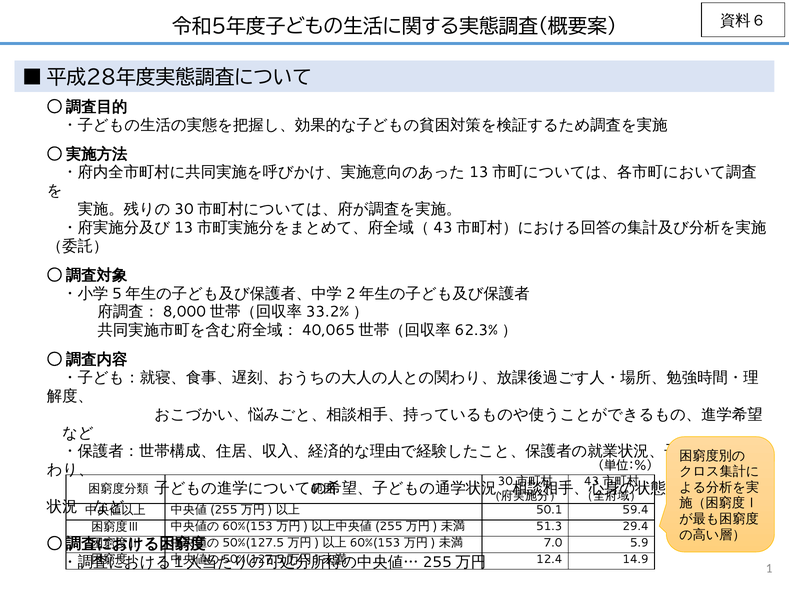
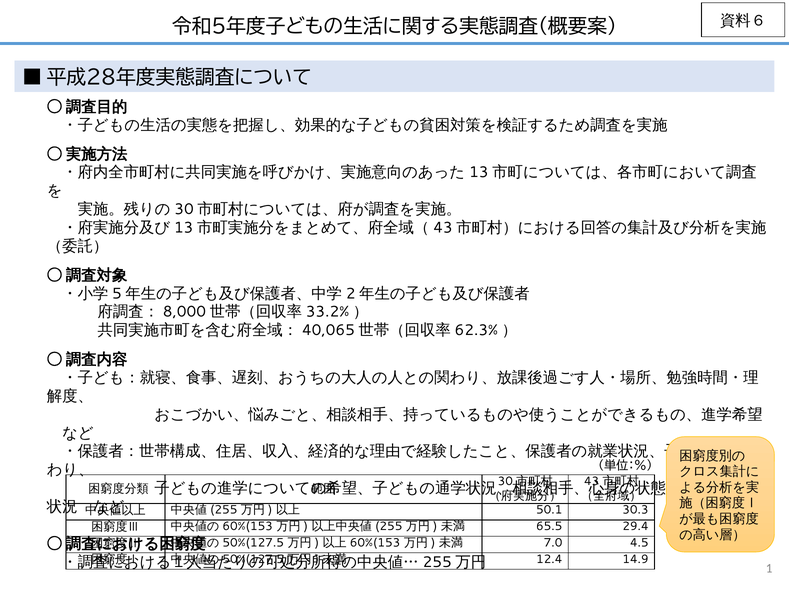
59.4: 59.4 -> 30.3
51.3: 51.3 -> 65.5
5.9: 5.9 -> 4.5
